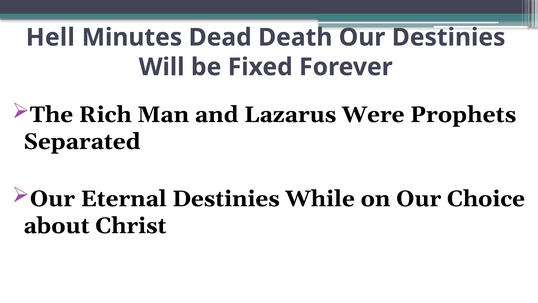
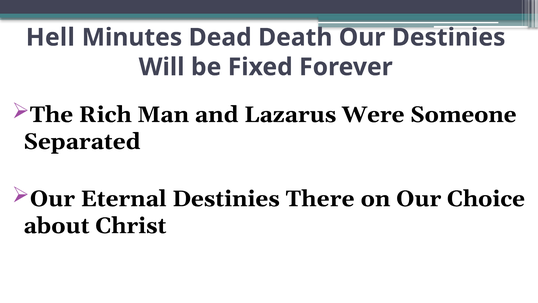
Prophets: Prophets -> Someone
While: While -> There
